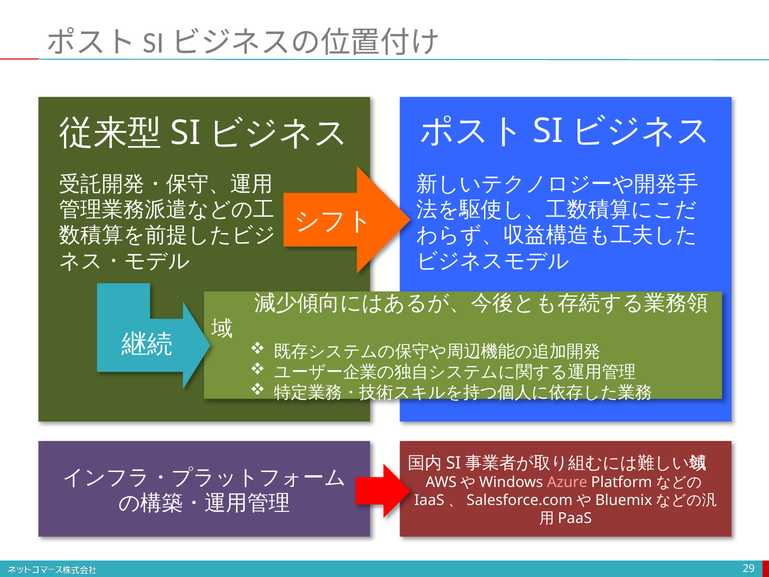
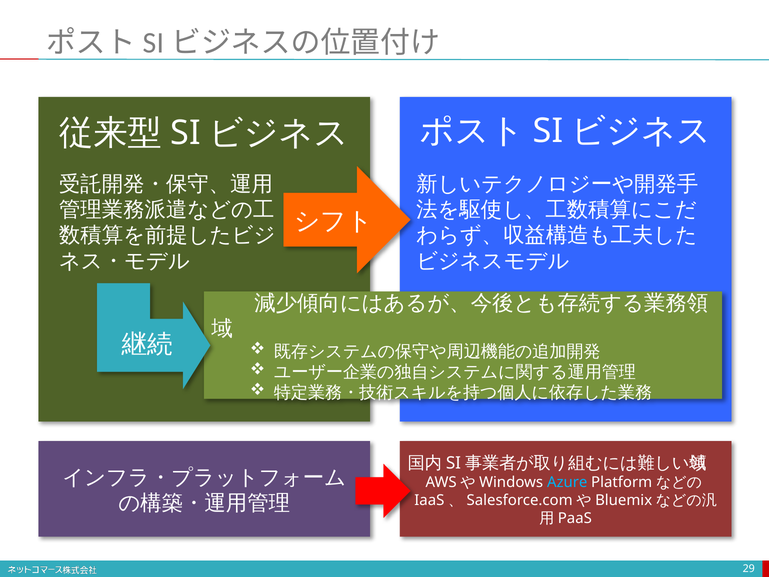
Azure colour: pink -> light blue
